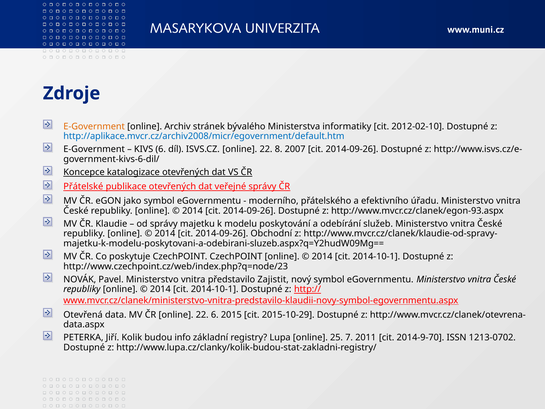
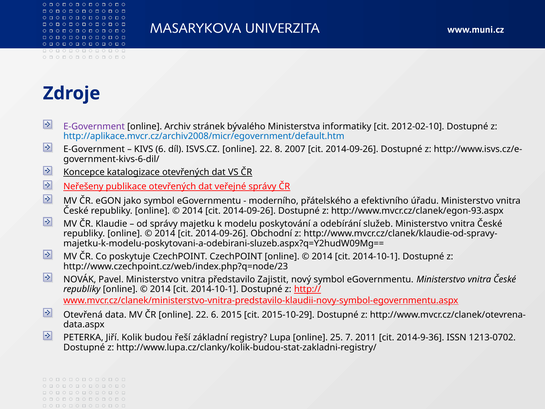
E-Government at (94, 126) colour: orange -> purple
Přátelské: Přátelské -> Neřešeny
info: info -> řeší
2014-9-70: 2014-9-70 -> 2014-9-36
